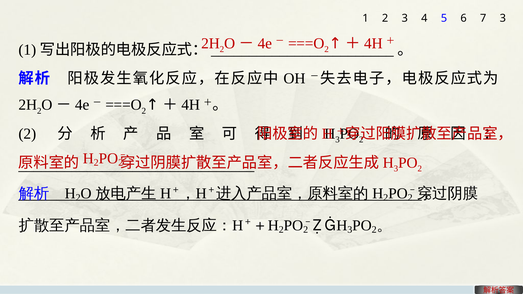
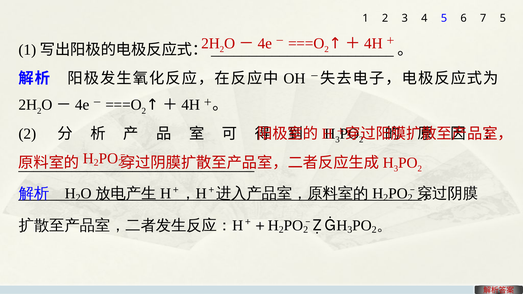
7 3: 3 -> 5
